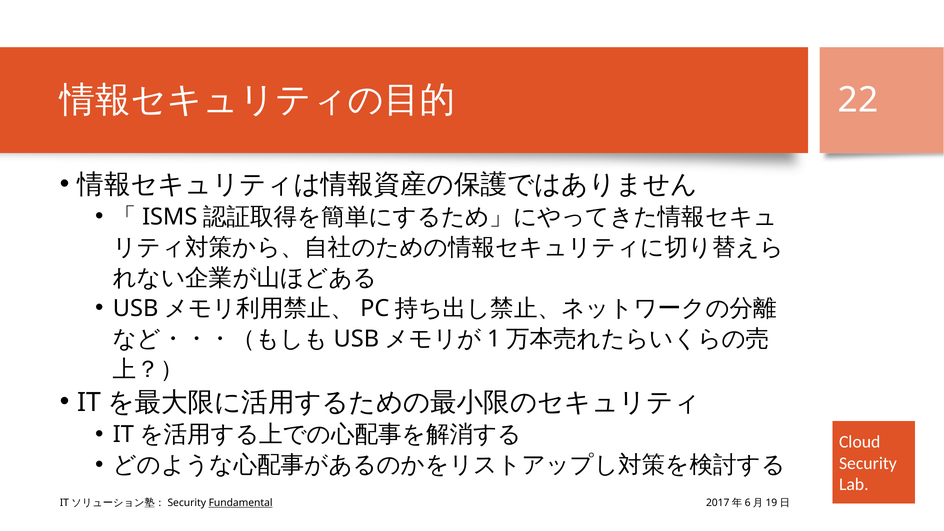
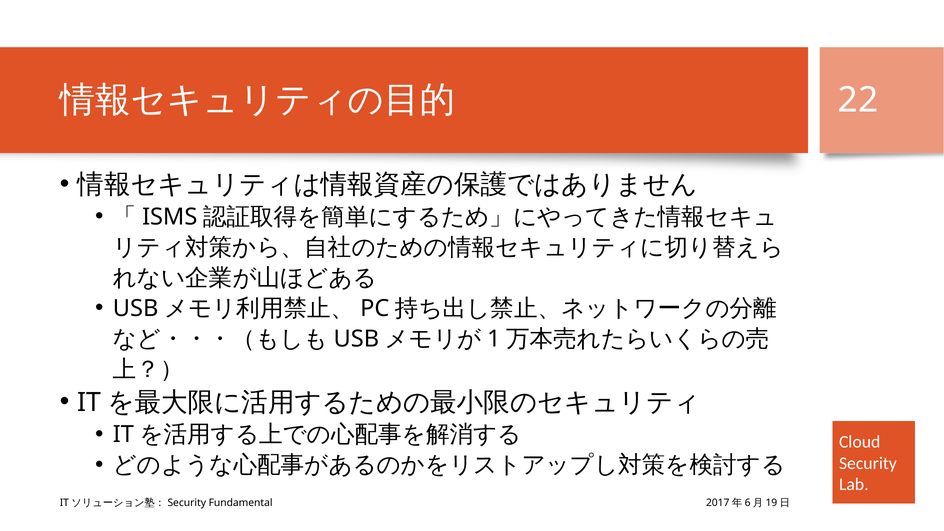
Fundamental underline: present -> none
